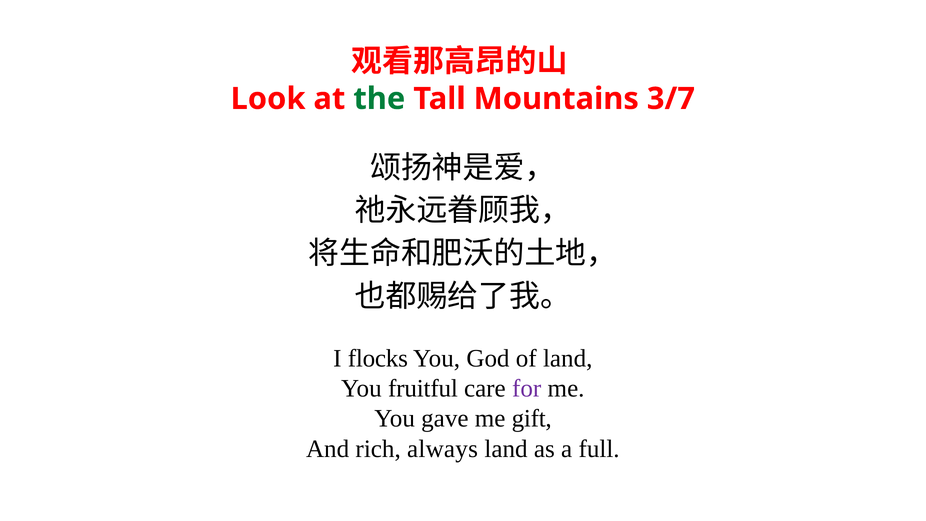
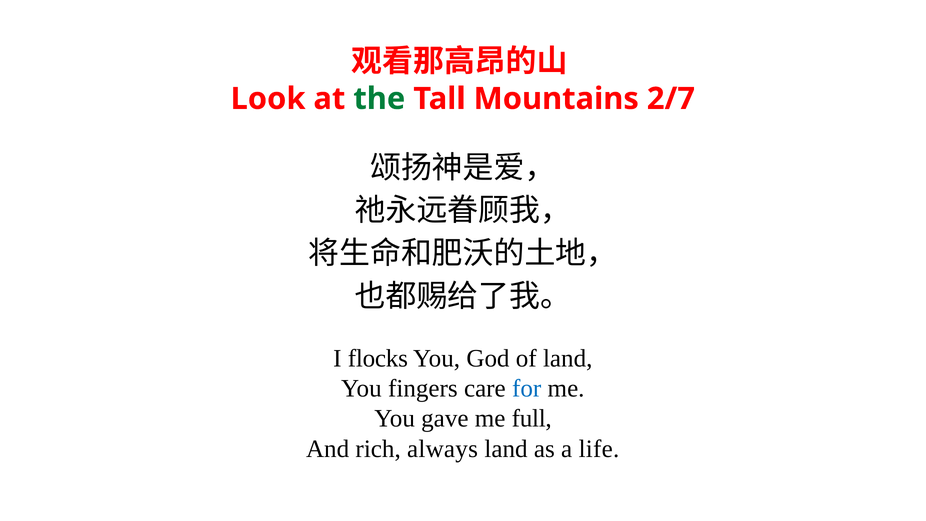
3/7: 3/7 -> 2/7
fruitful: fruitful -> fingers
for colour: purple -> blue
gift: gift -> full
full: full -> life
